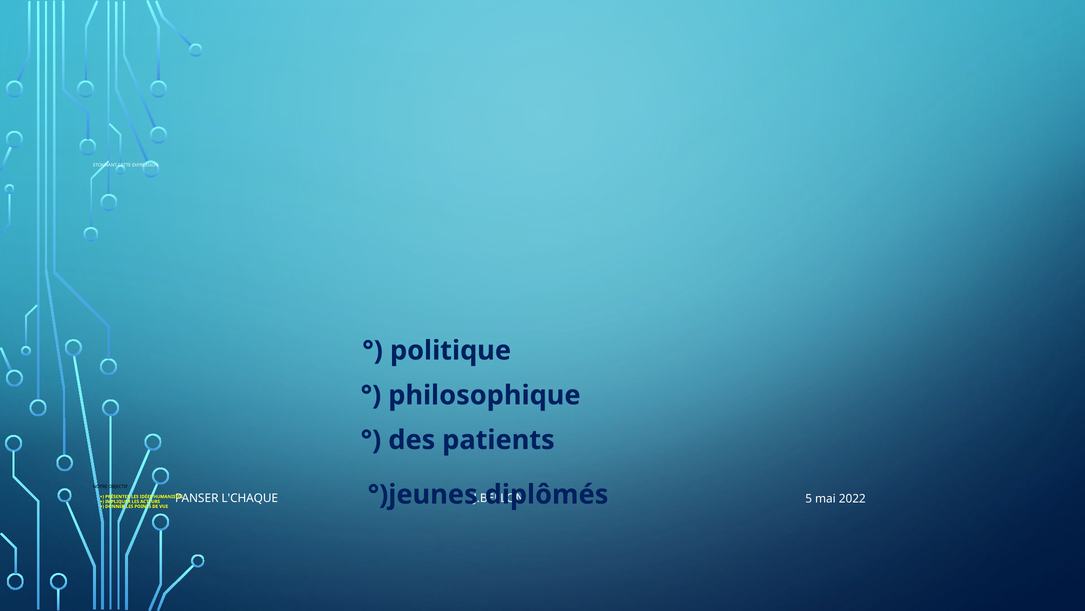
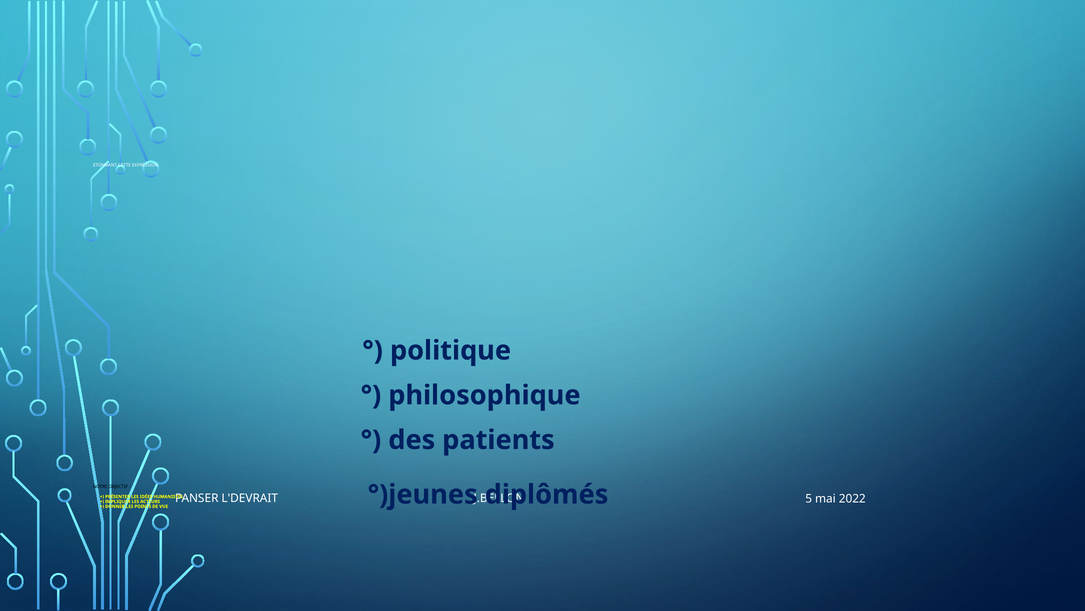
L'CHAQUE: L'CHAQUE -> L'DEVRAIT
